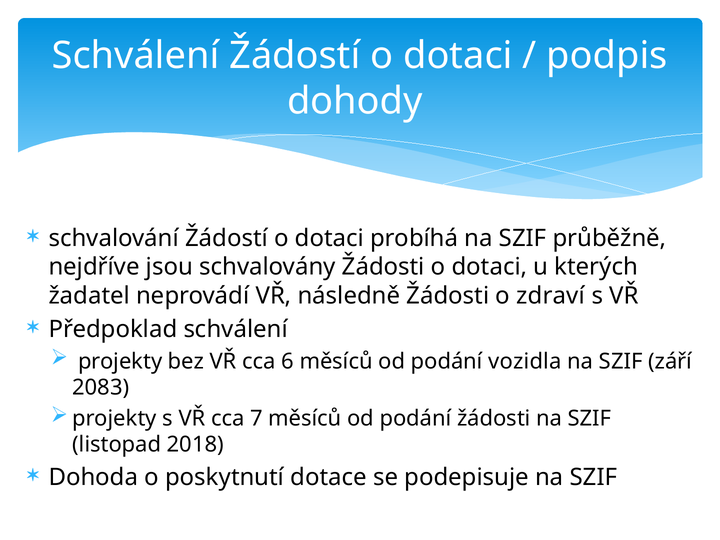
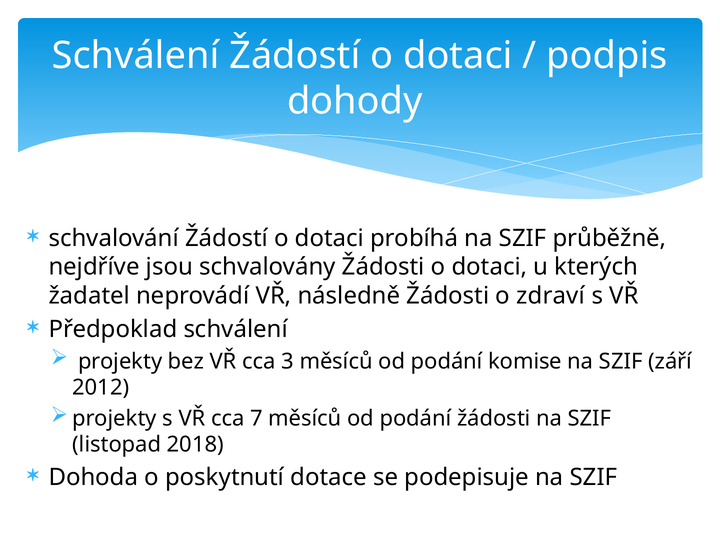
6: 6 -> 3
vozidla: vozidla -> komise
2083: 2083 -> 2012
